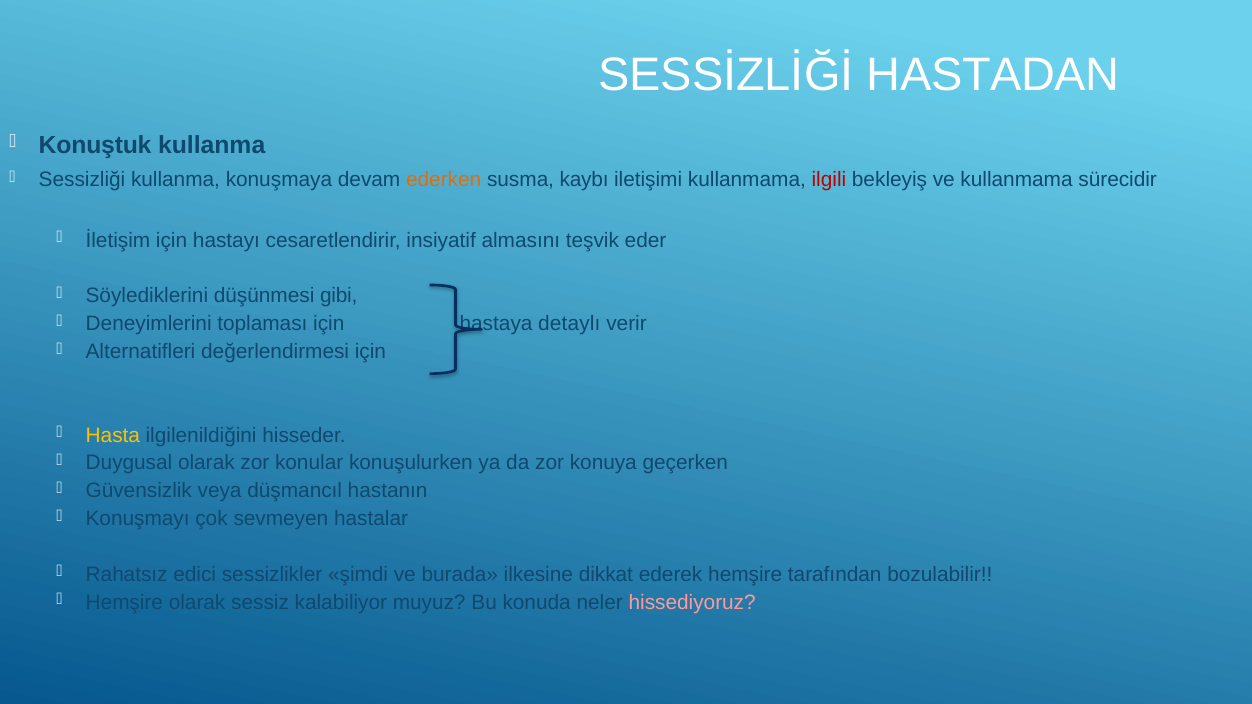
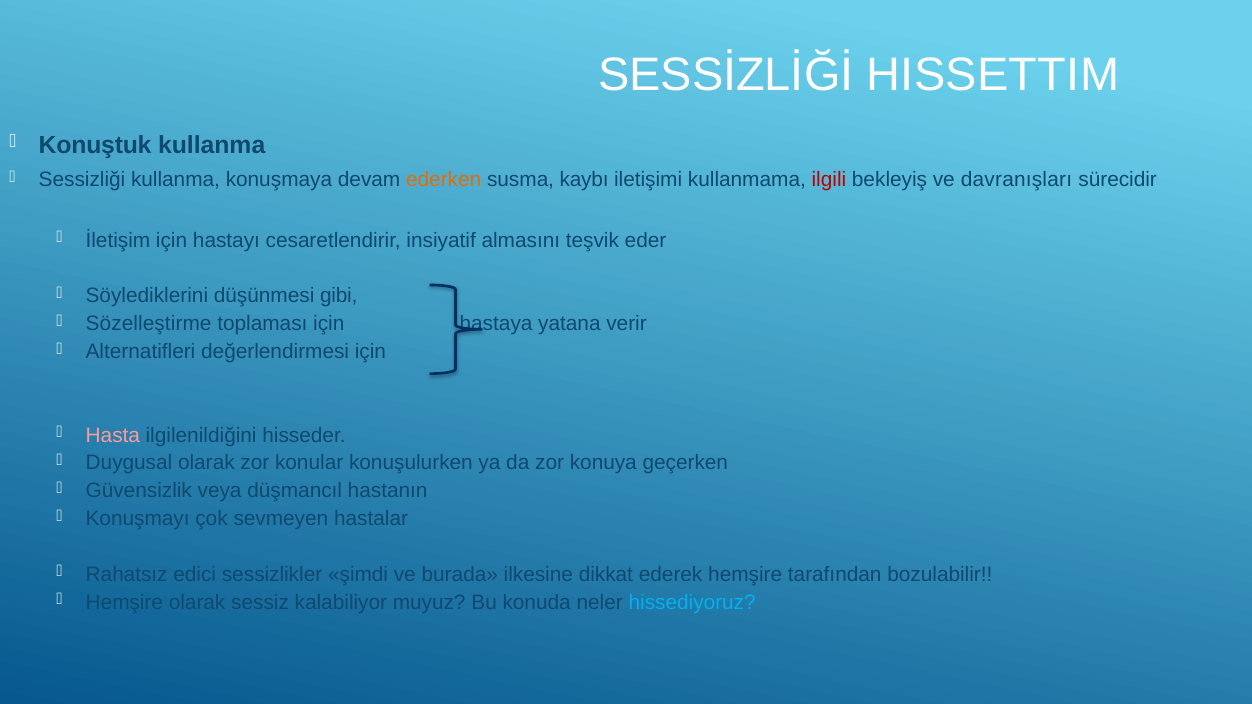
HASTADAN: HASTADAN -> HISSETTIM
ve kullanmama: kullanmama -> davranışları
Deneyimlerini: Deneyimlerini -> Sözelleştirme
detaylı: detaylı -> yatana
Hasta colour: yellow -> pink
hissediyoruz colour: pink -> light blue
